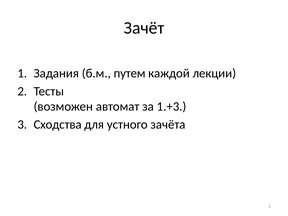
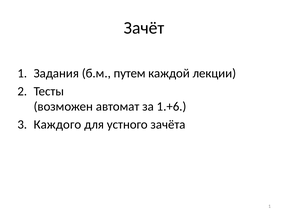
1.+3: 1.+3 -> 1.+6
Сходства: Сходства -> Каждого
